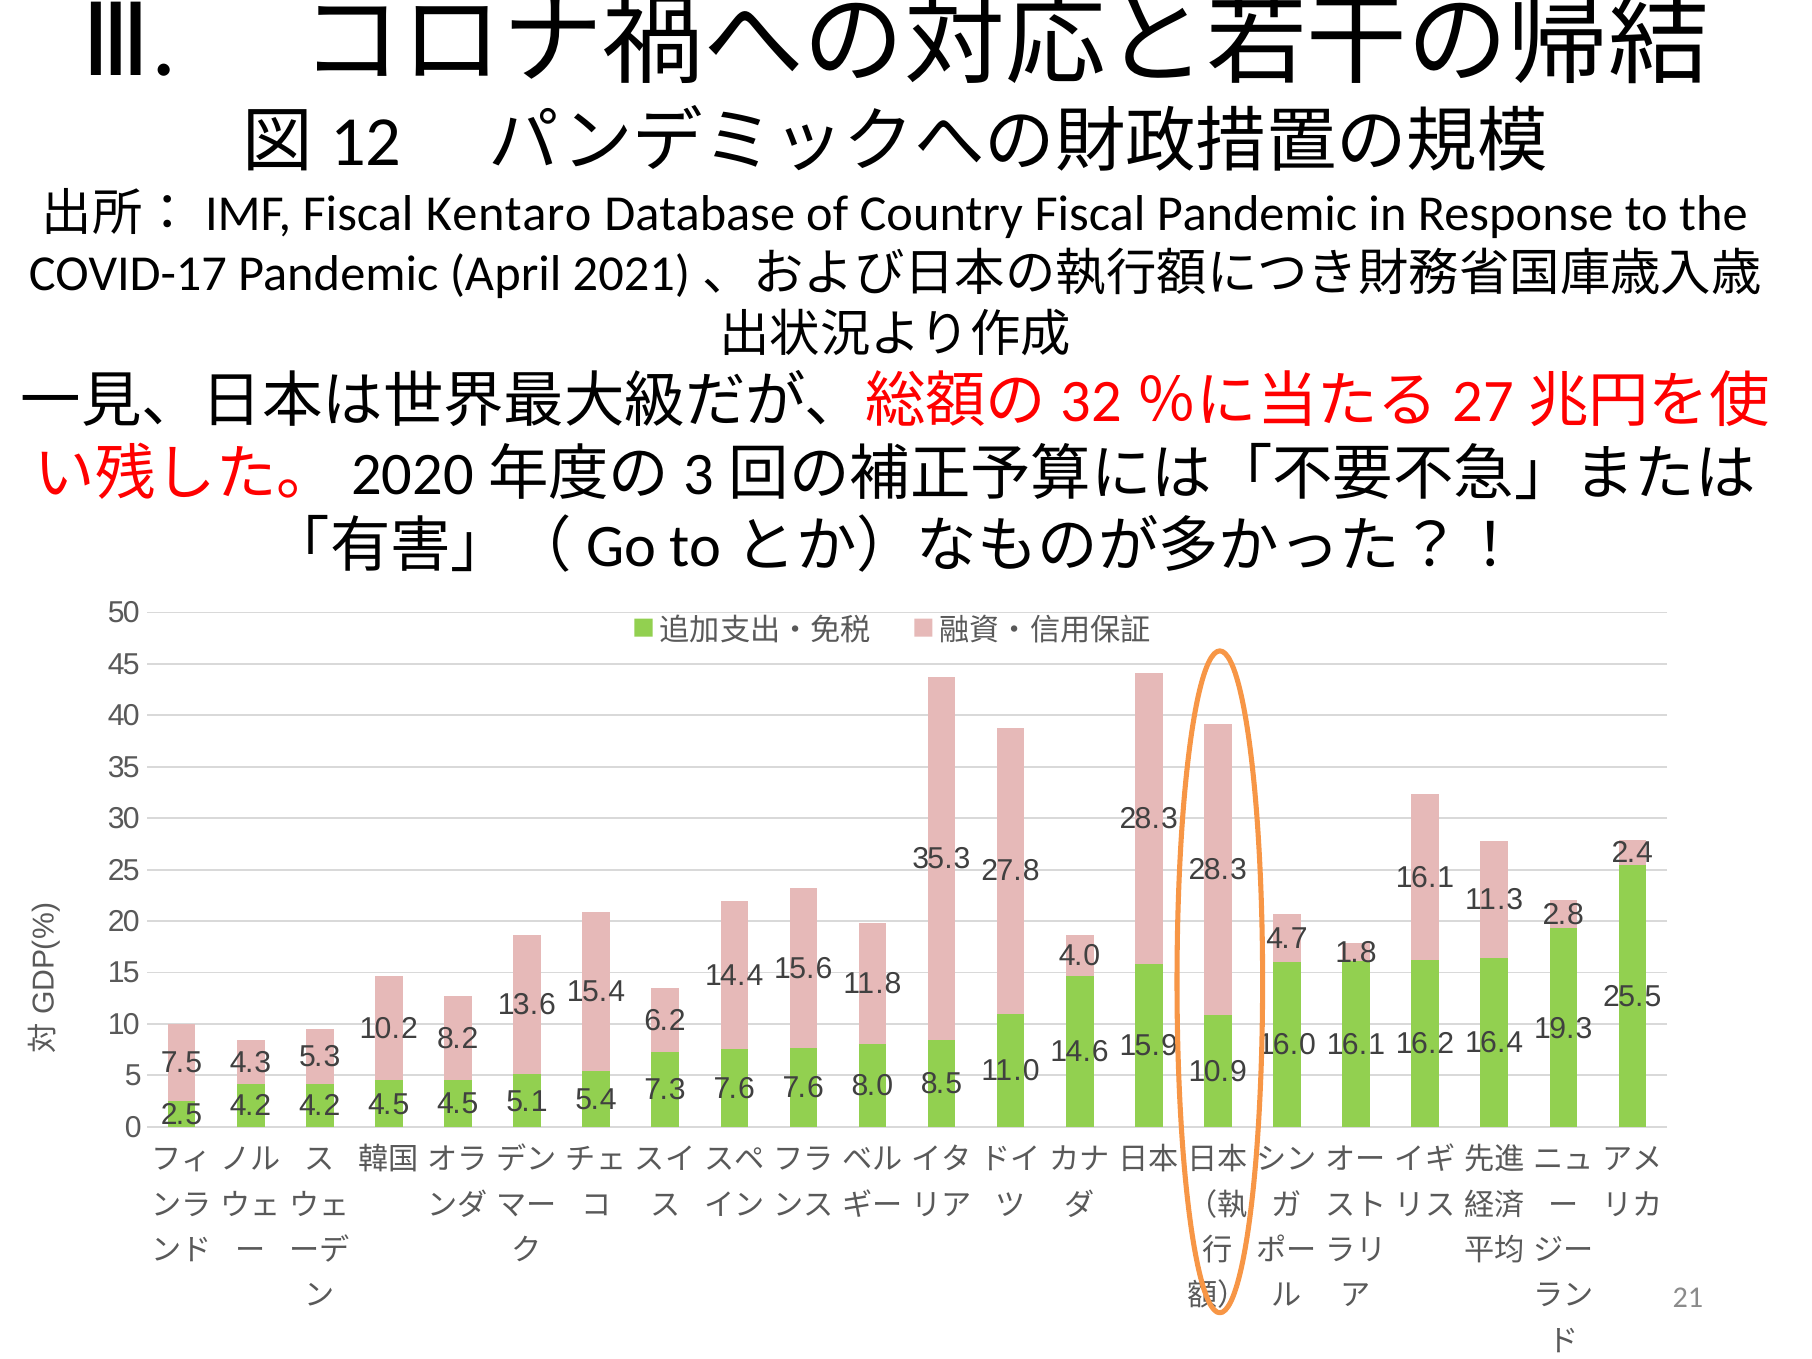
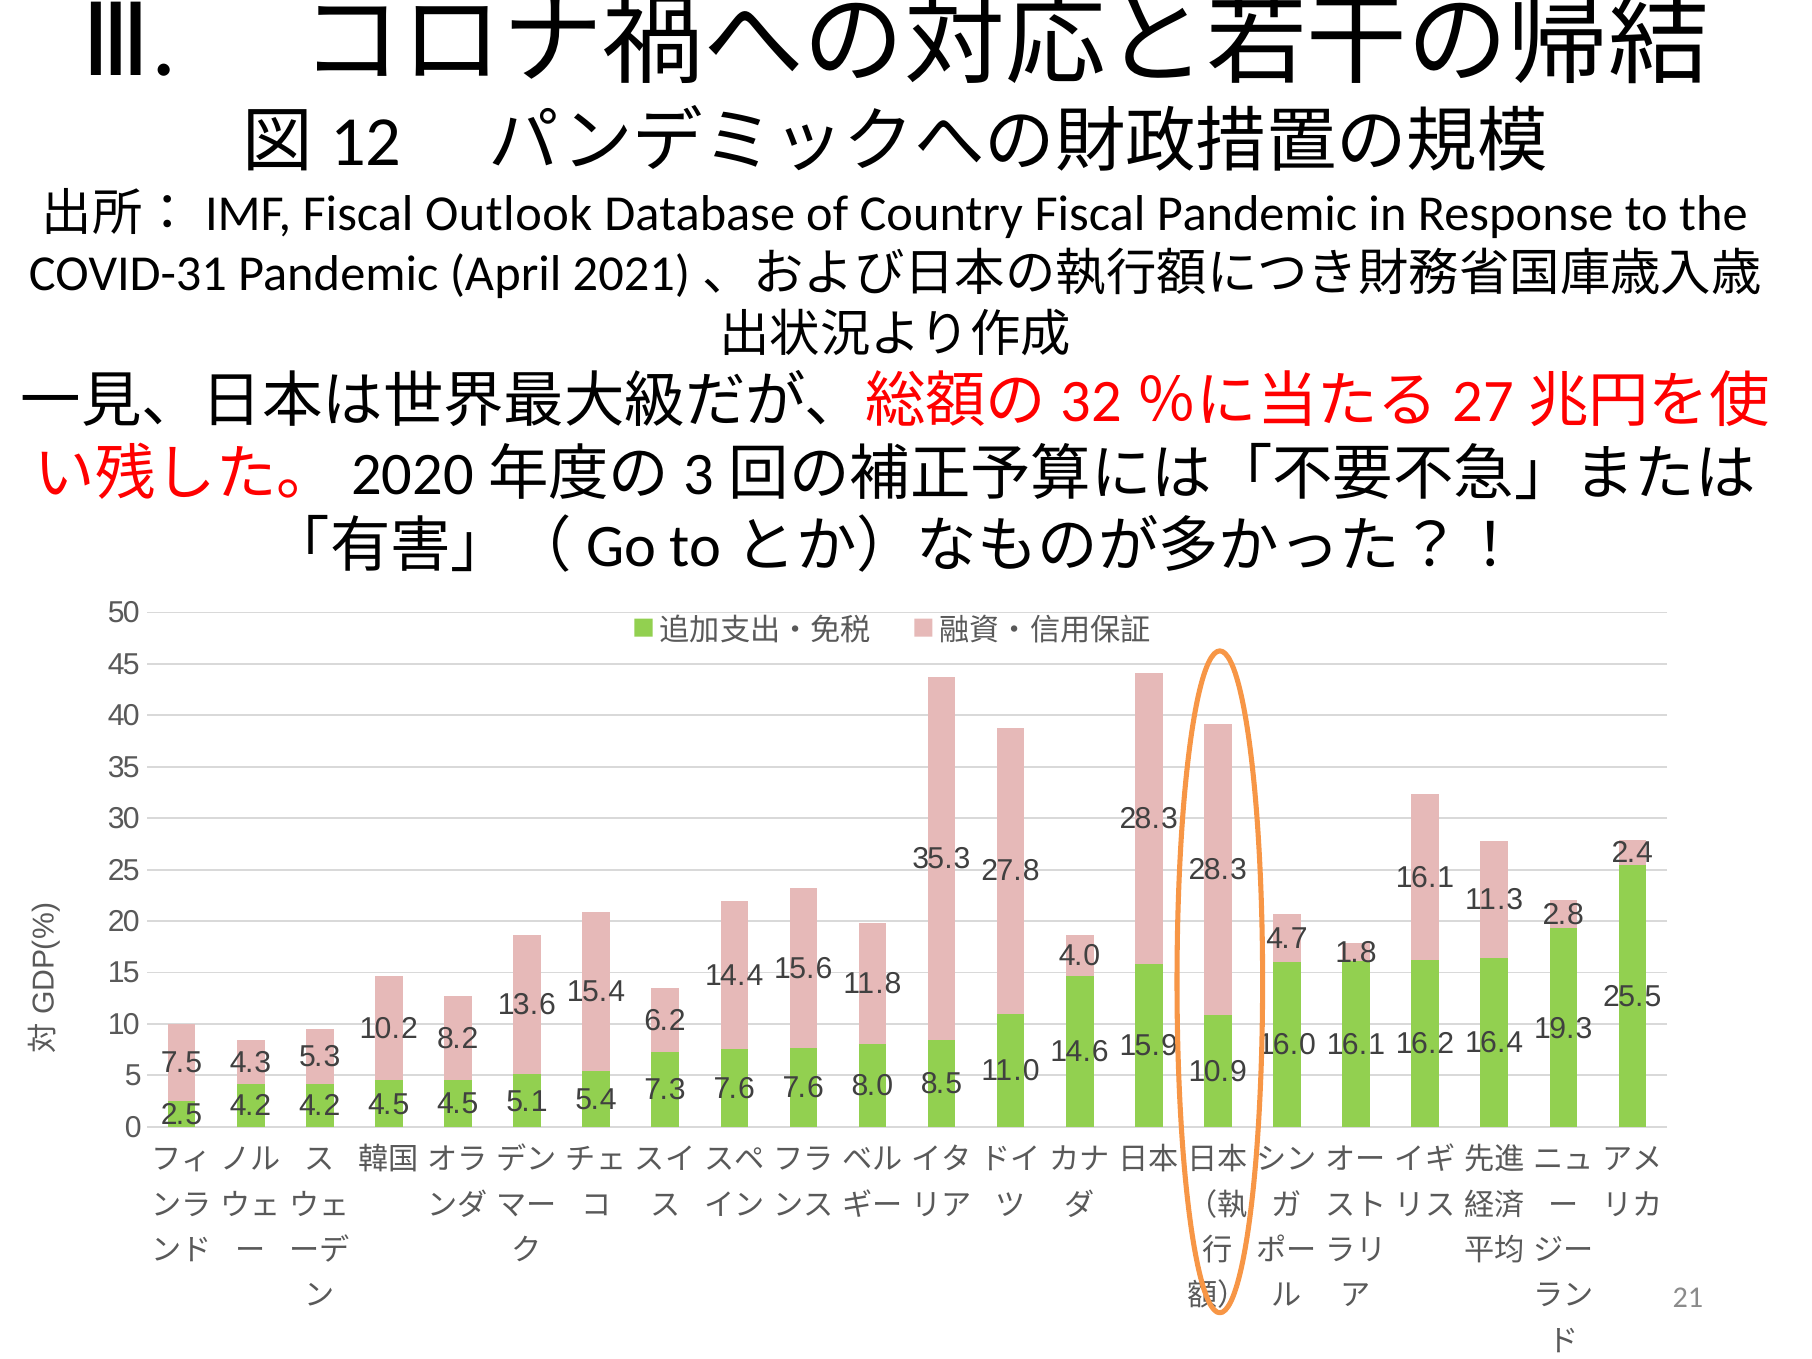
Kentaro: Kentaro -> Outlook
COVID-17: COVID-17 -> COVID-31
